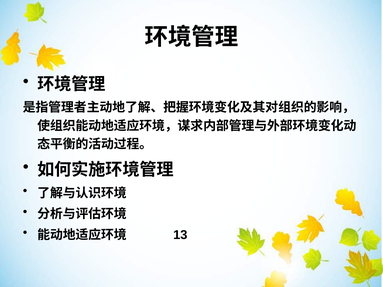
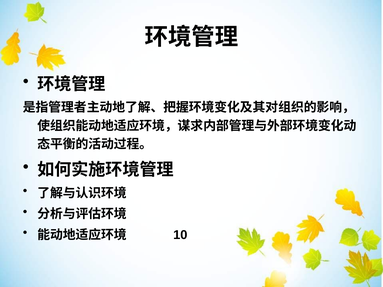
13: 13 -> 10
